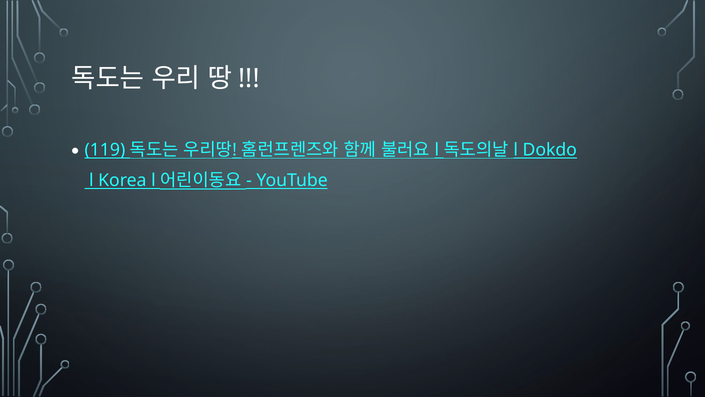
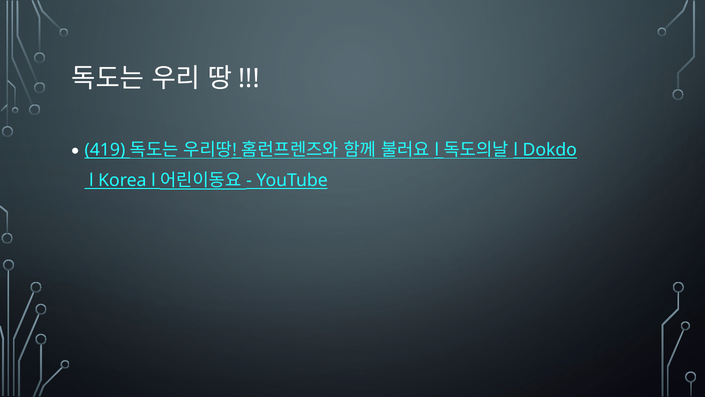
119: 119 -> 419
